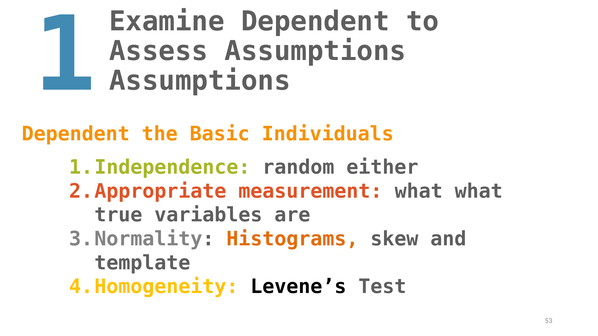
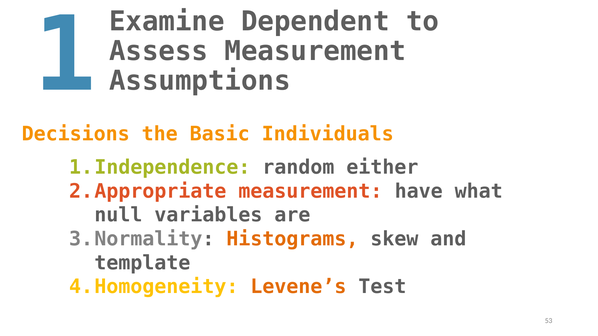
Assess Assumptions: Assumptions -> Measurement
Dependent at (76, 134): Dependent -> Decisions
measurement what: what -> have
true: true -> null
Levene’s colour: black -> orange
